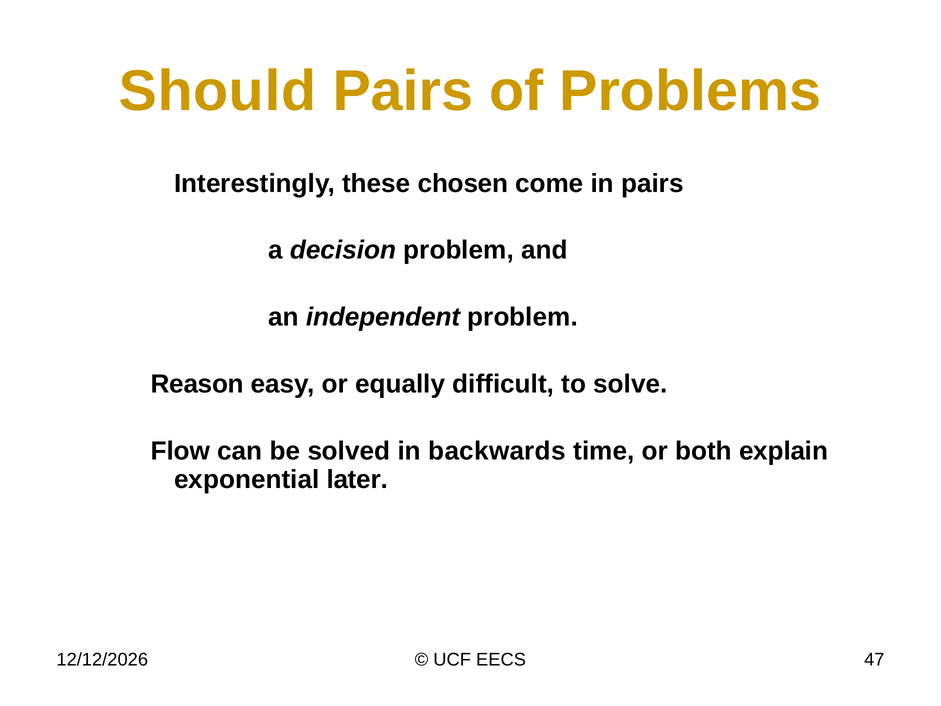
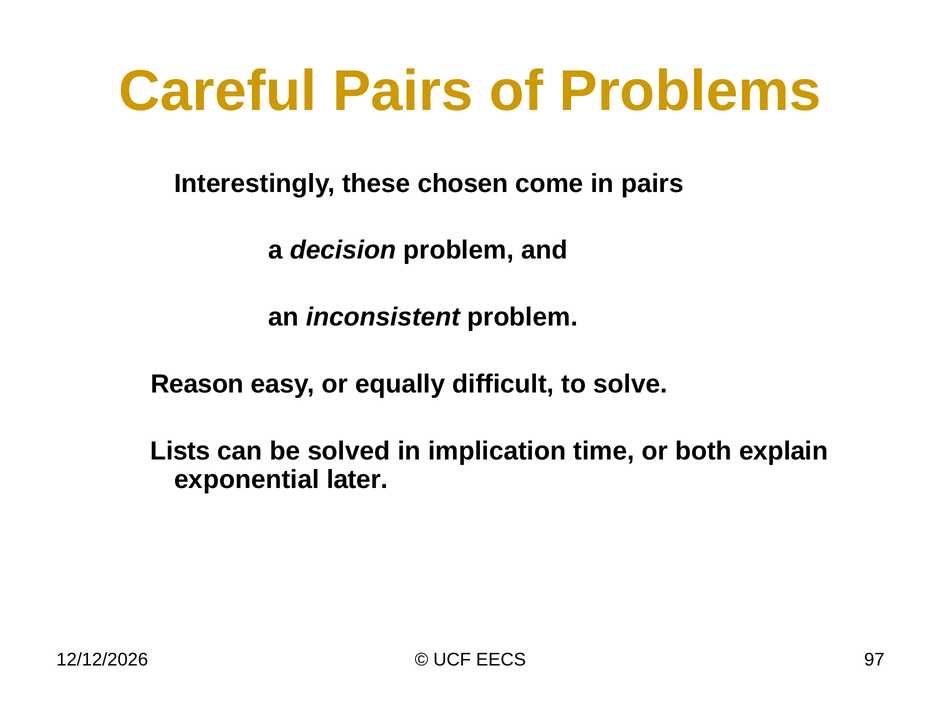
Should: Should -> Careful
independent: independent -> inconsistent
Flow: Flow -> Lists
backwards: backwards -> implication
47: 47 -> 97
